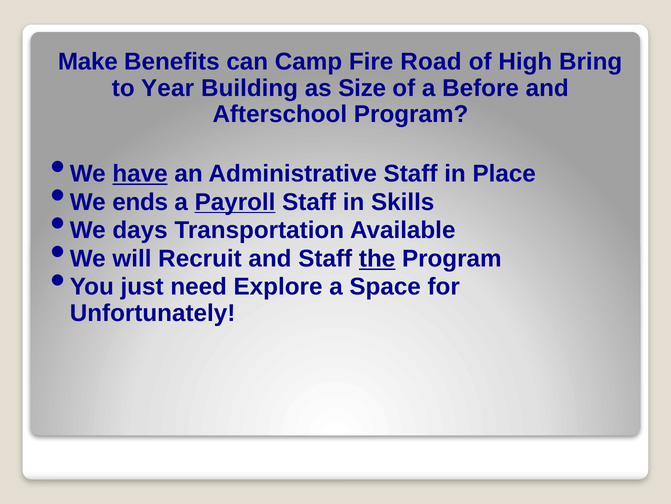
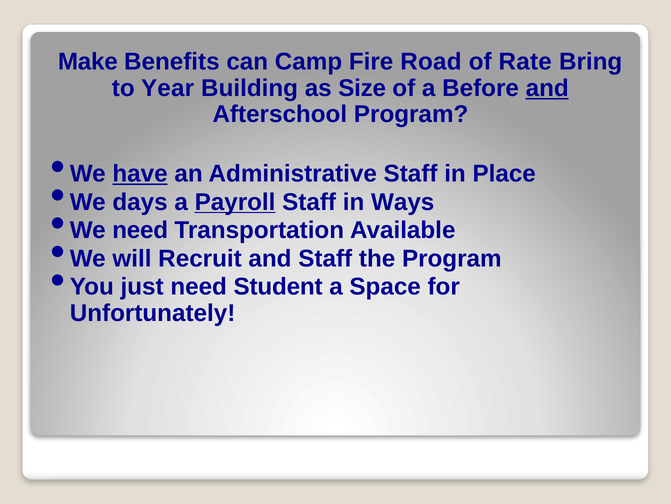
High: High -> Rate
and at (547, 88) underline: none -> present
ends: ends -> days
Skills: Skills -> Ways
We days: days -> need
the underline: present -> none
Explore: Explore -> Student
